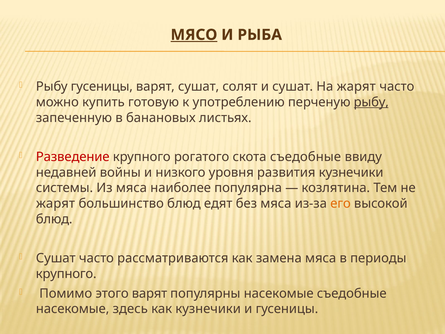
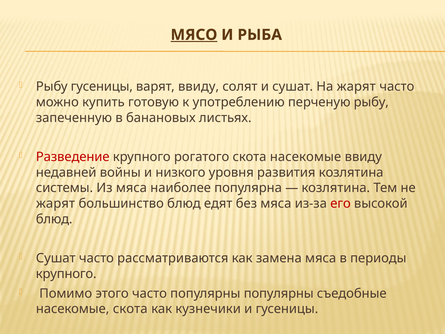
варят сушат: сушат -> ввиду
рыбу at (371, 102) underline: present -> none
скота съедобные: съедобные -> насекомые
развития кузнечики: кузнечики -> козлятина
его colour: orange -> red
этого варят: варят -> часто
популярны насекомые: насекомые -> популярны
насекомые здесь: здесь -> скота
